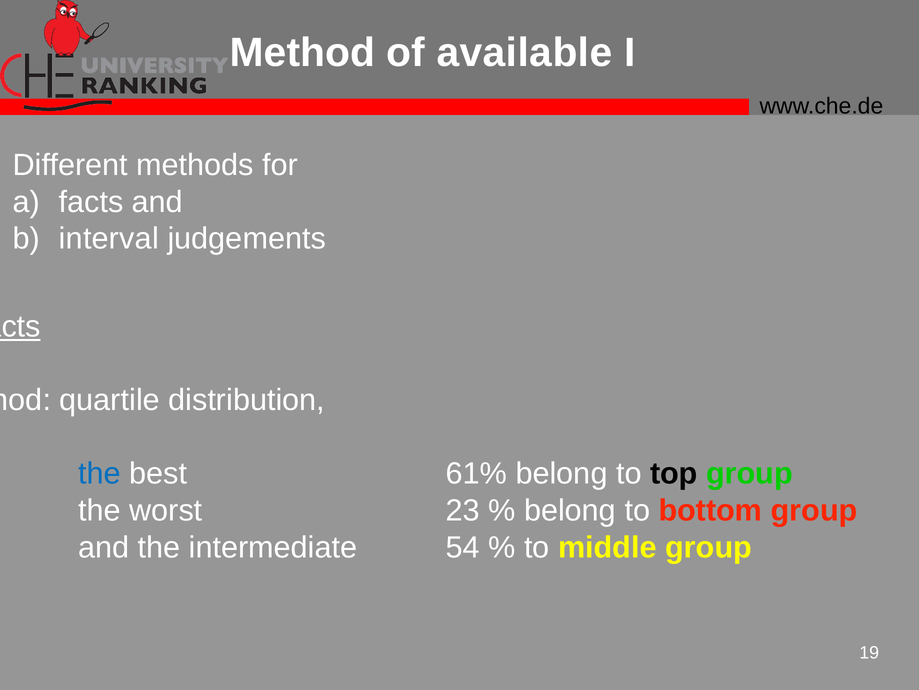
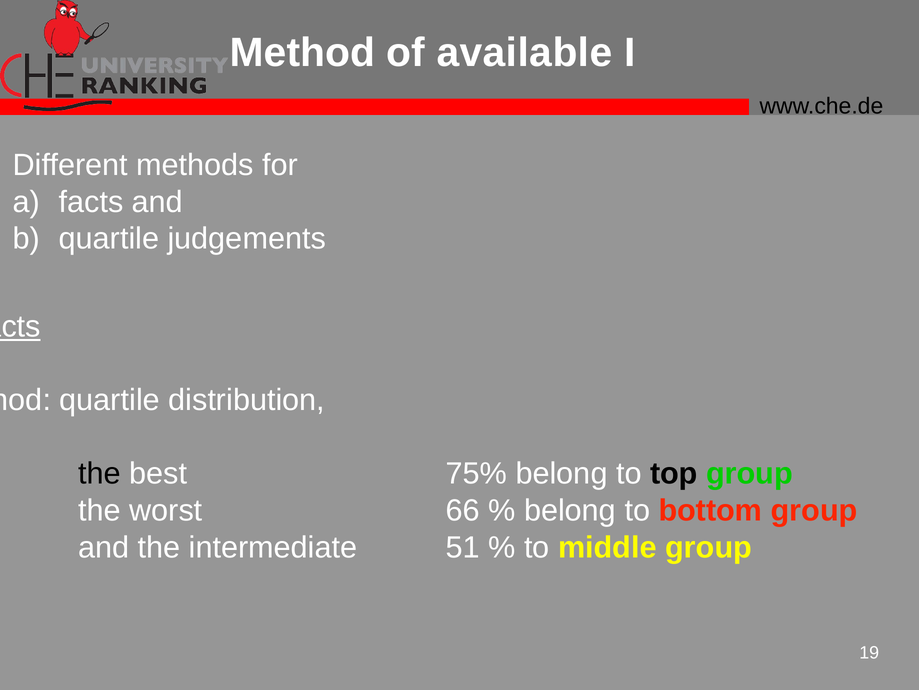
interval at (109, 238): interval -> quartile
the at (99, 473) colour: blue -> black
61%: 61% -> 75%
23: 23 -> 66
54: 54 -> 51
